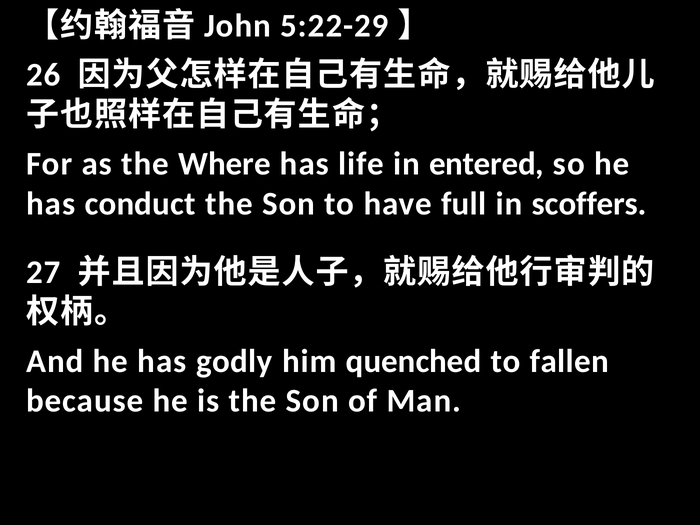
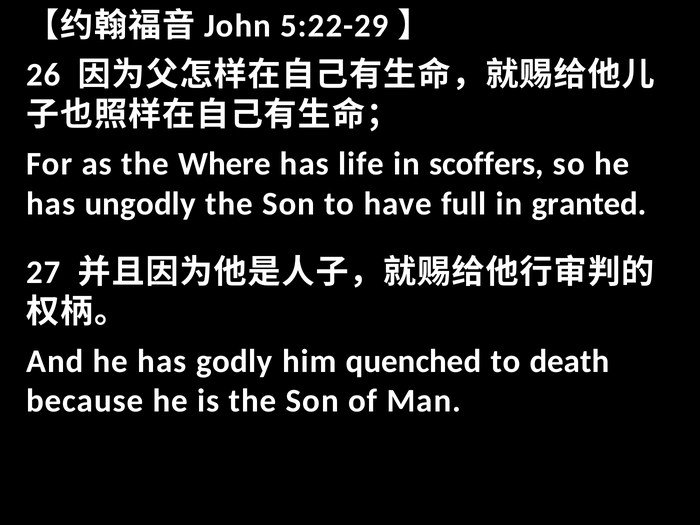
entered: entered -> scoffers
conduct: conduct -> ungodly
scoffers: scoffers -> granted
fallen: fallen -> death
